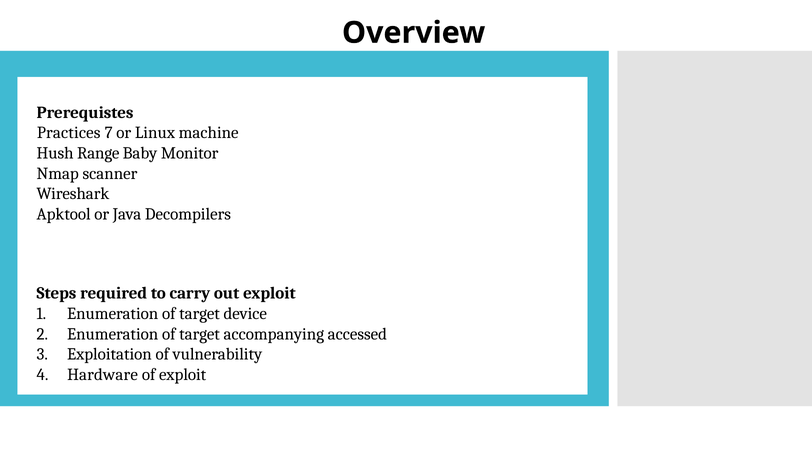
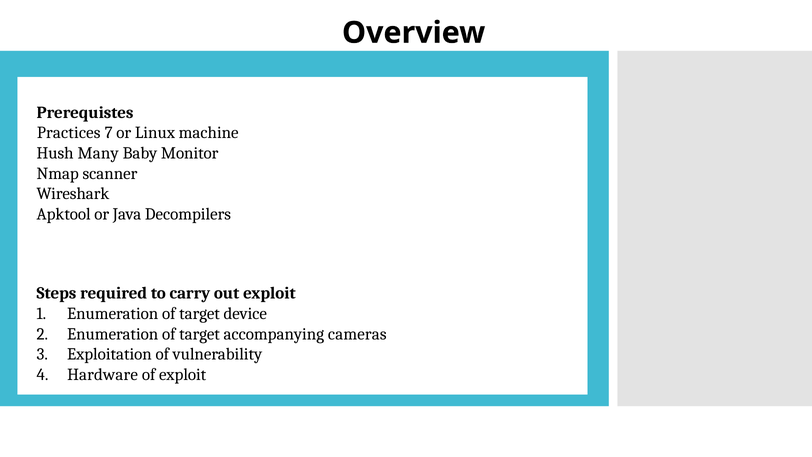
Range: Range -> Many
accessed: accessed -> cameras
